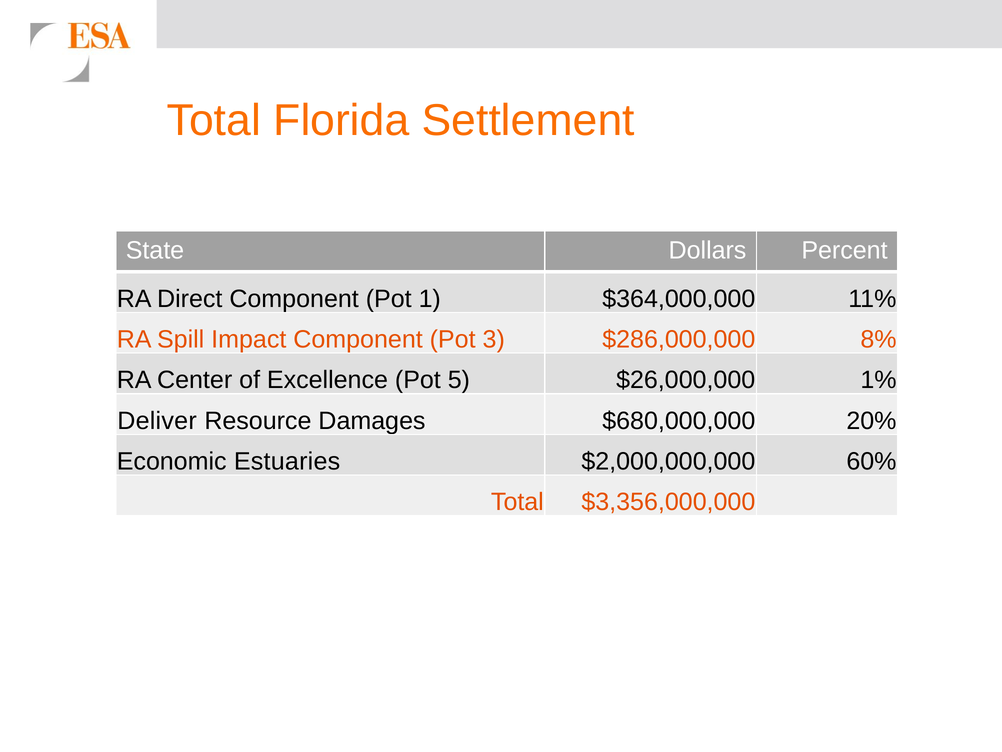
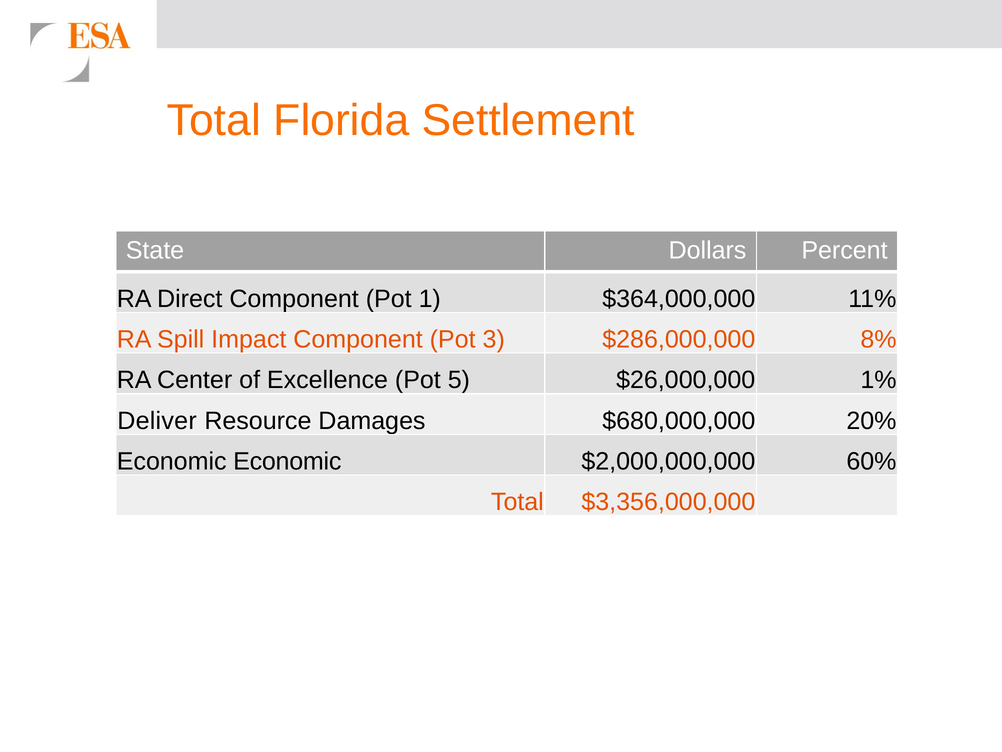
Economic Estuaries: Estuaries -> Economic
